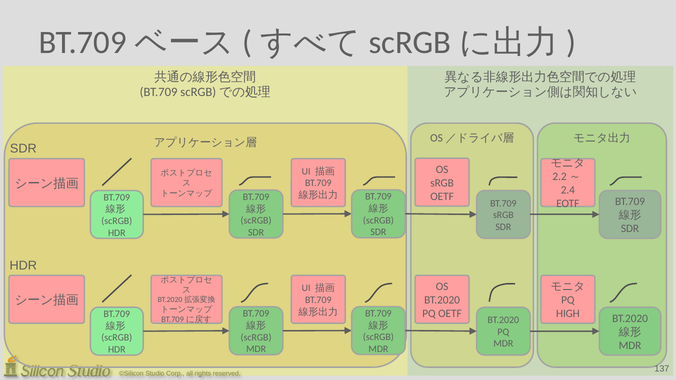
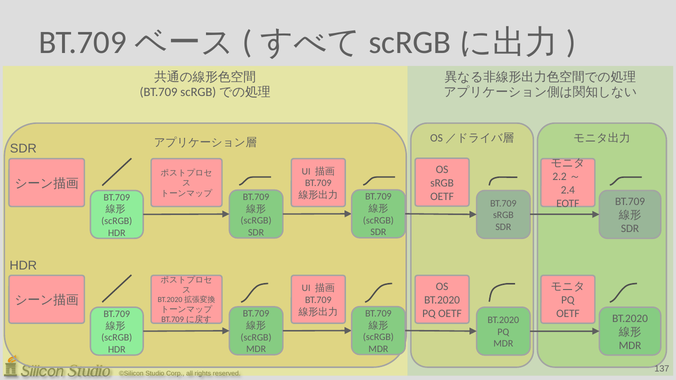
HIGH at (568, 314): HIGH -> OETF
